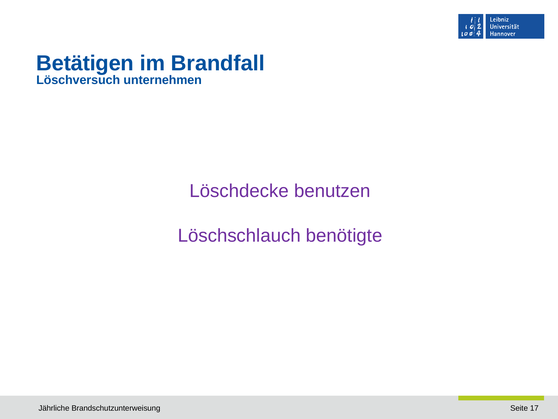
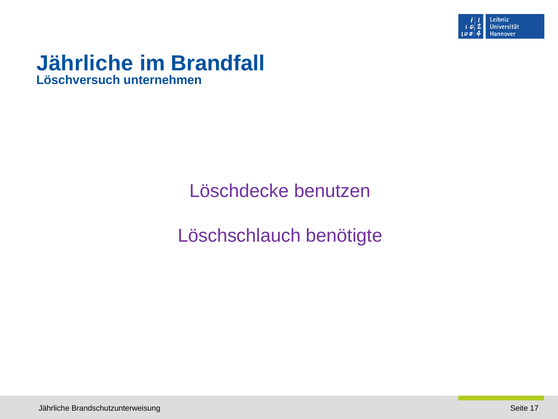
Betätigen at (85, 63): Betätigen -> Jährliche
